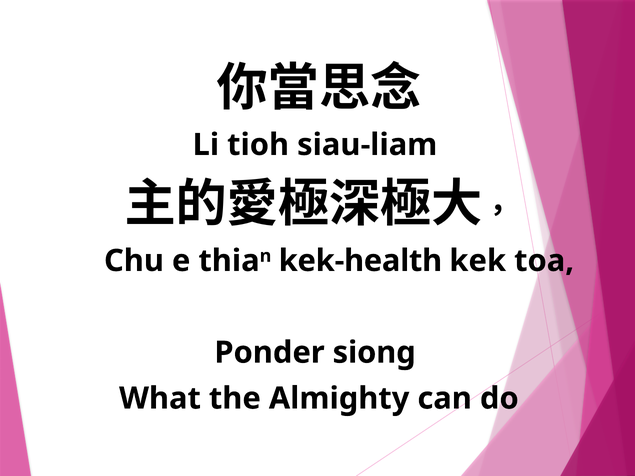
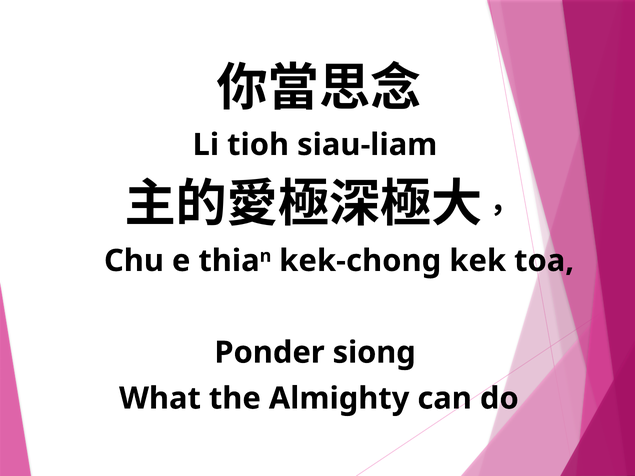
kek-health: kek-health -> kek-chong
